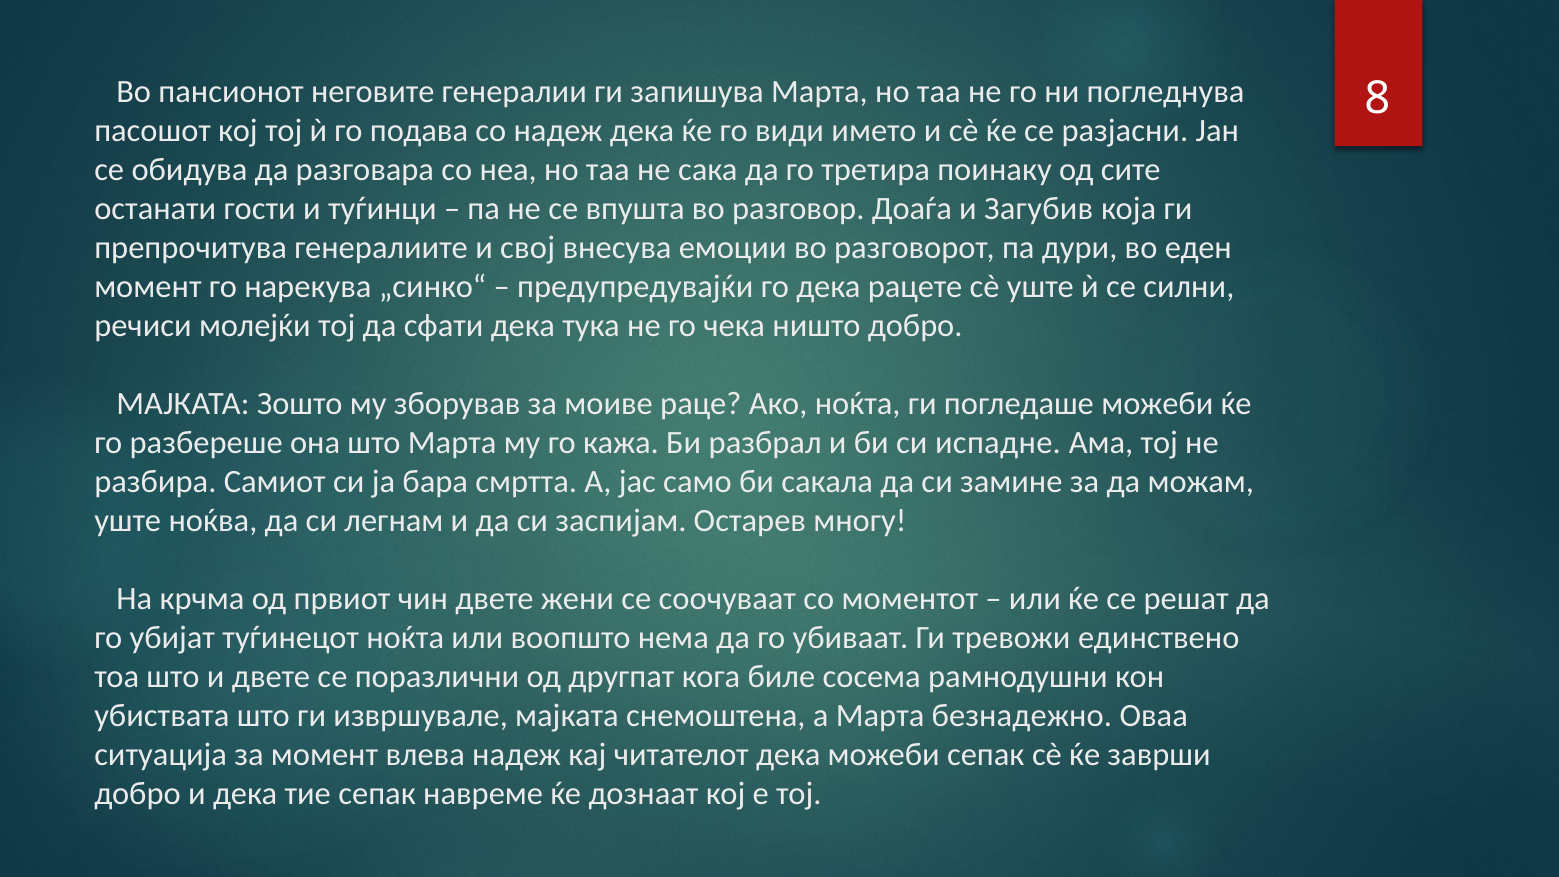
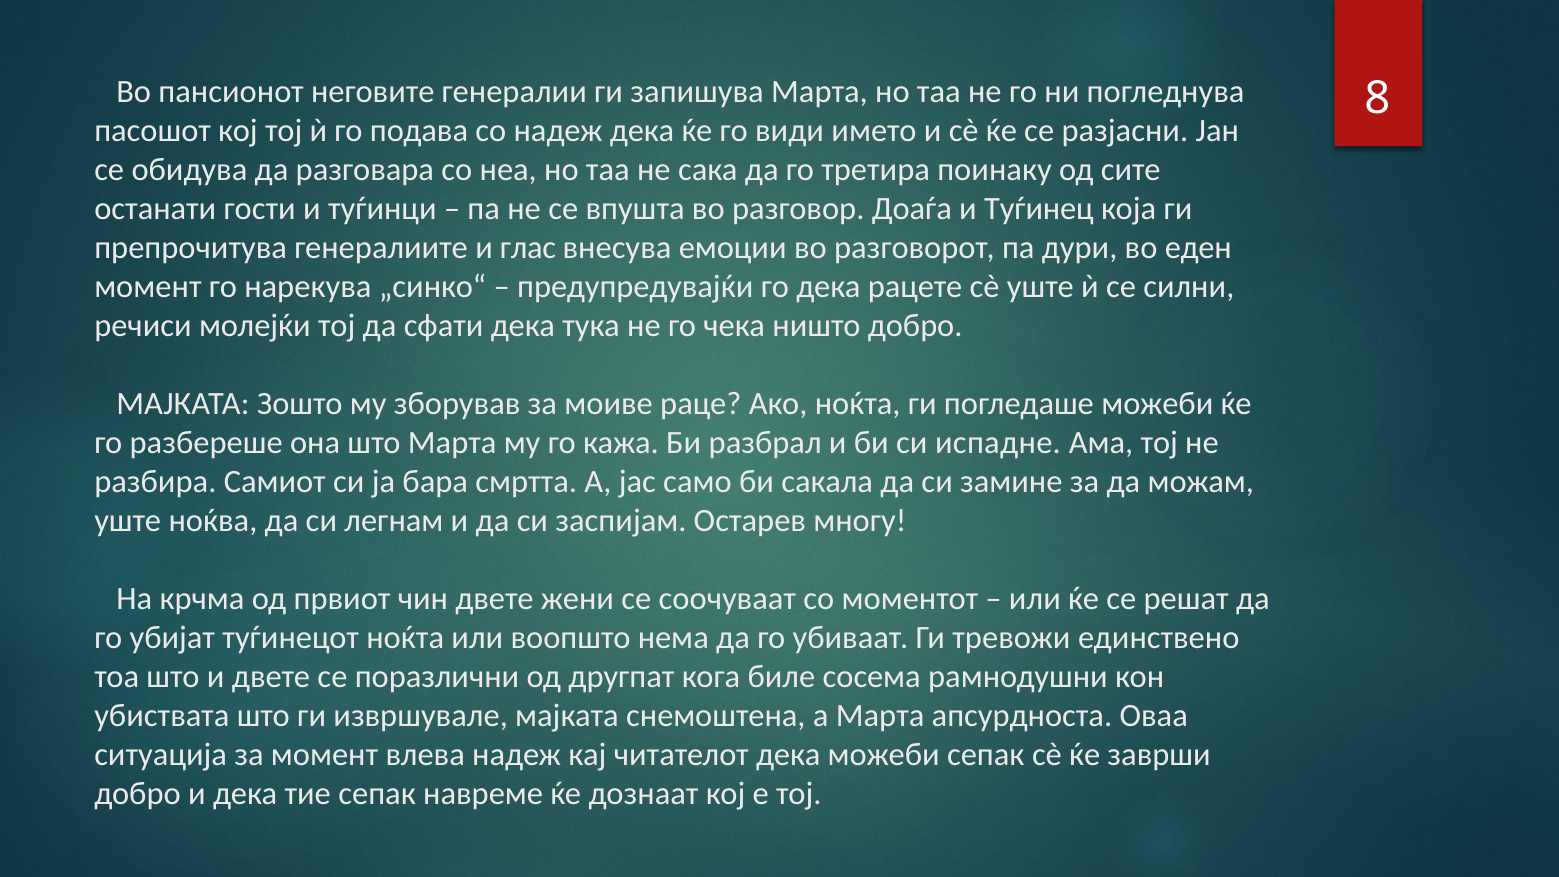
Загубив: Загубив -> Туѓинец
свој: свој -> глас
безнадежно: безнадежно -> апсурдноста
